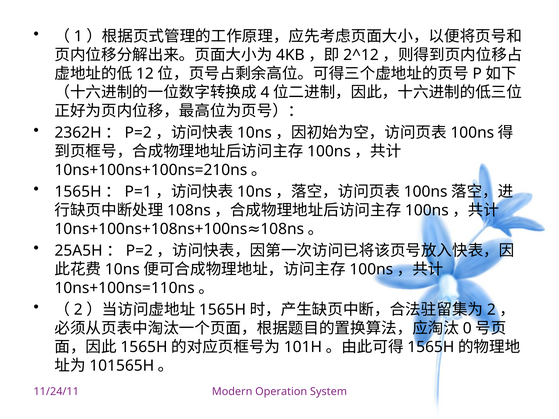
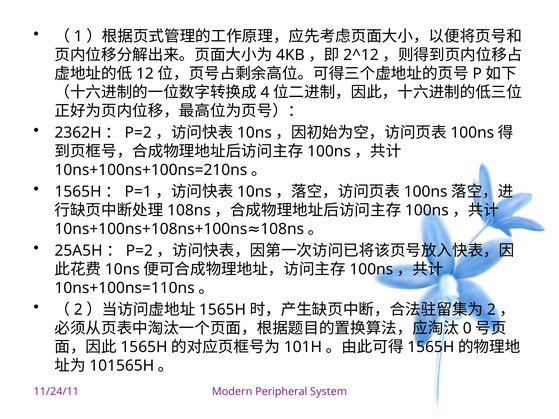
Operation: Operation -> Peripheral
